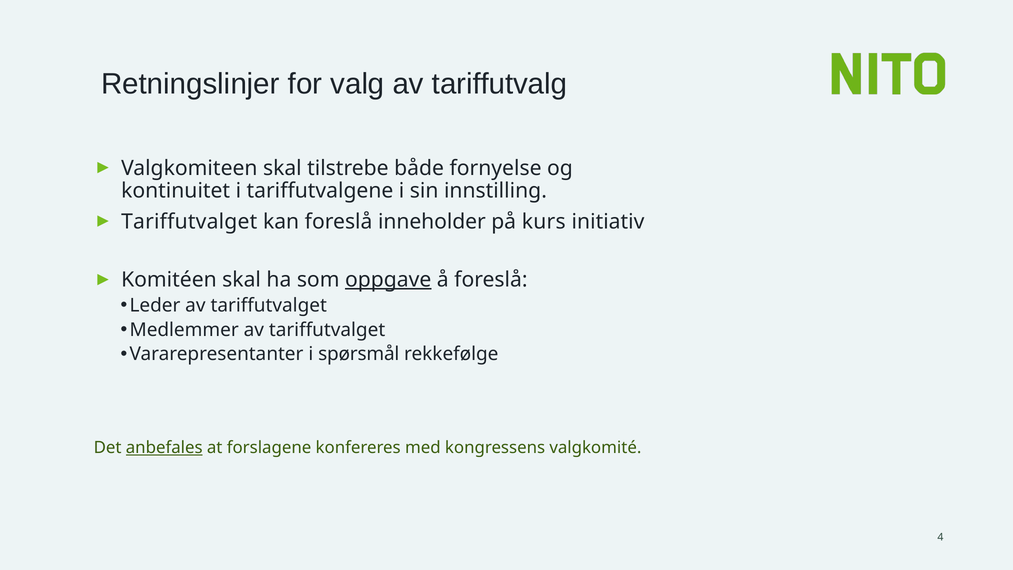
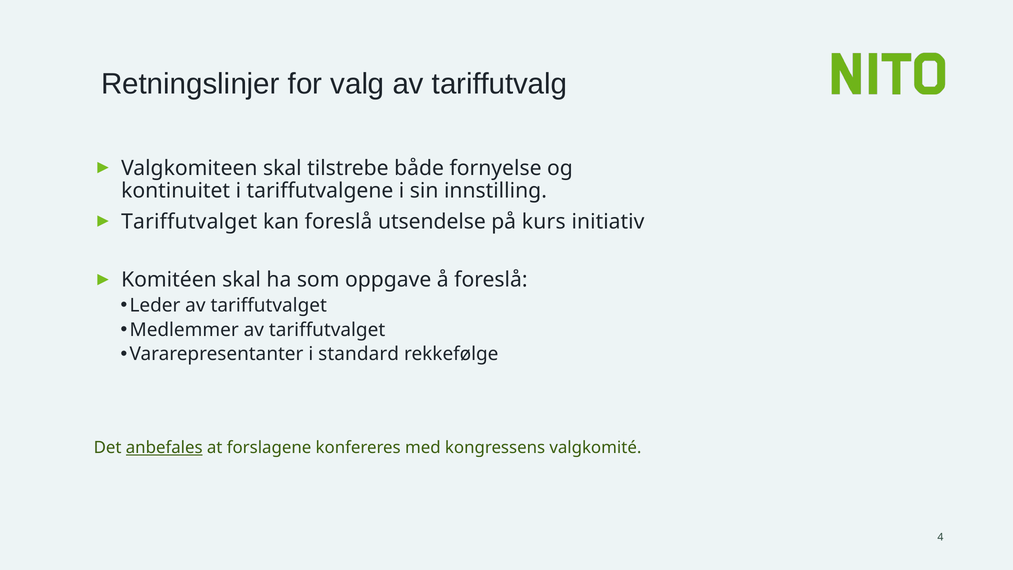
inneholder: inneholder -> utsendelse
oppgave underline: present -> none
spørsmål: spørsmål -> standard
